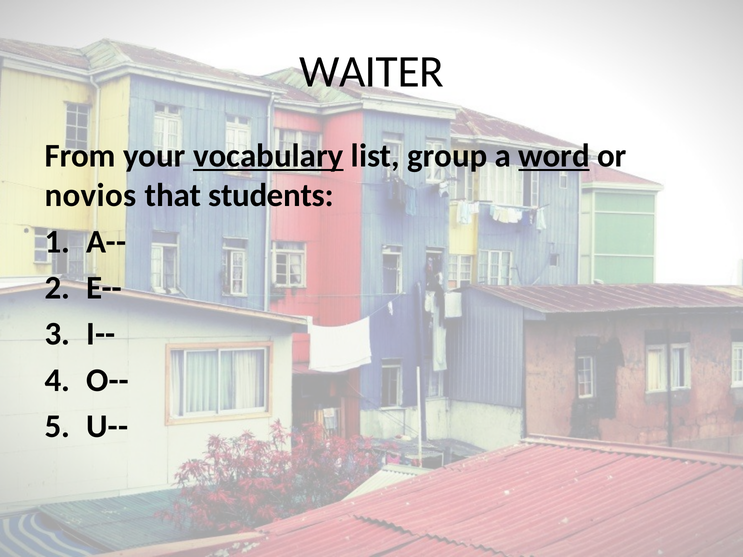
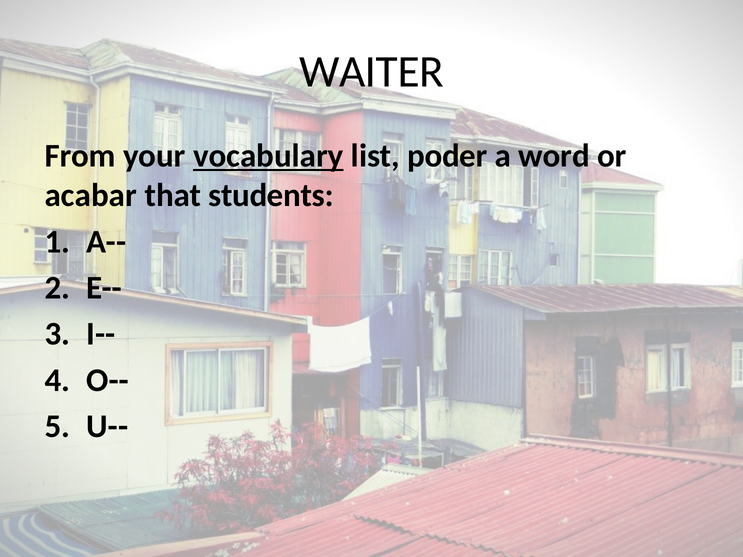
group: group -> poder
word underline: present -> none
novios: novios -> acabar
